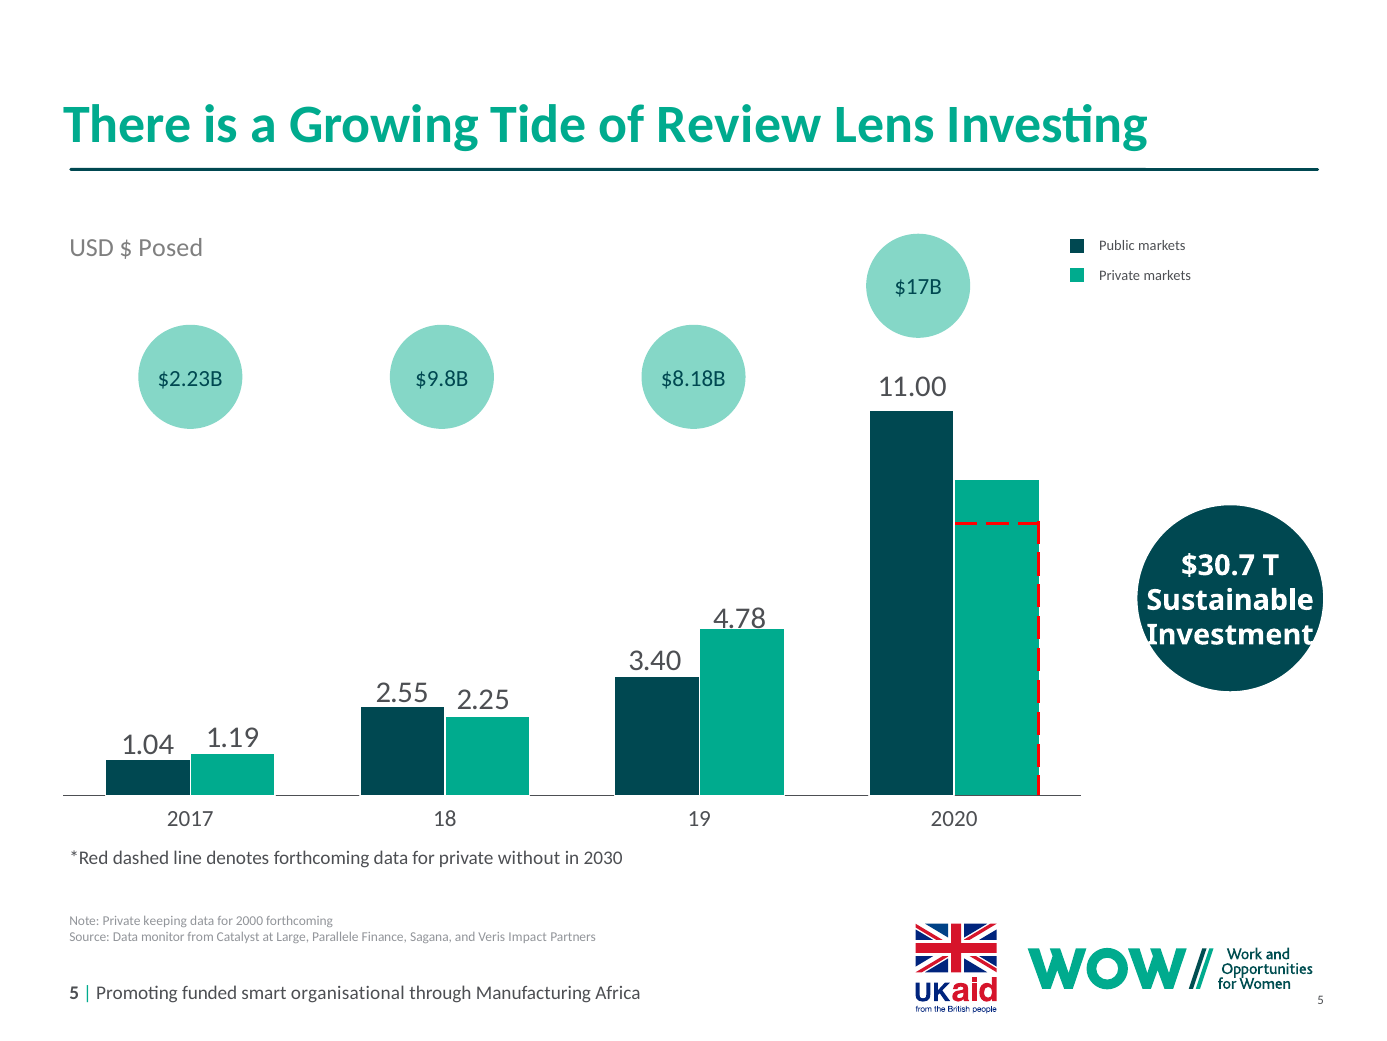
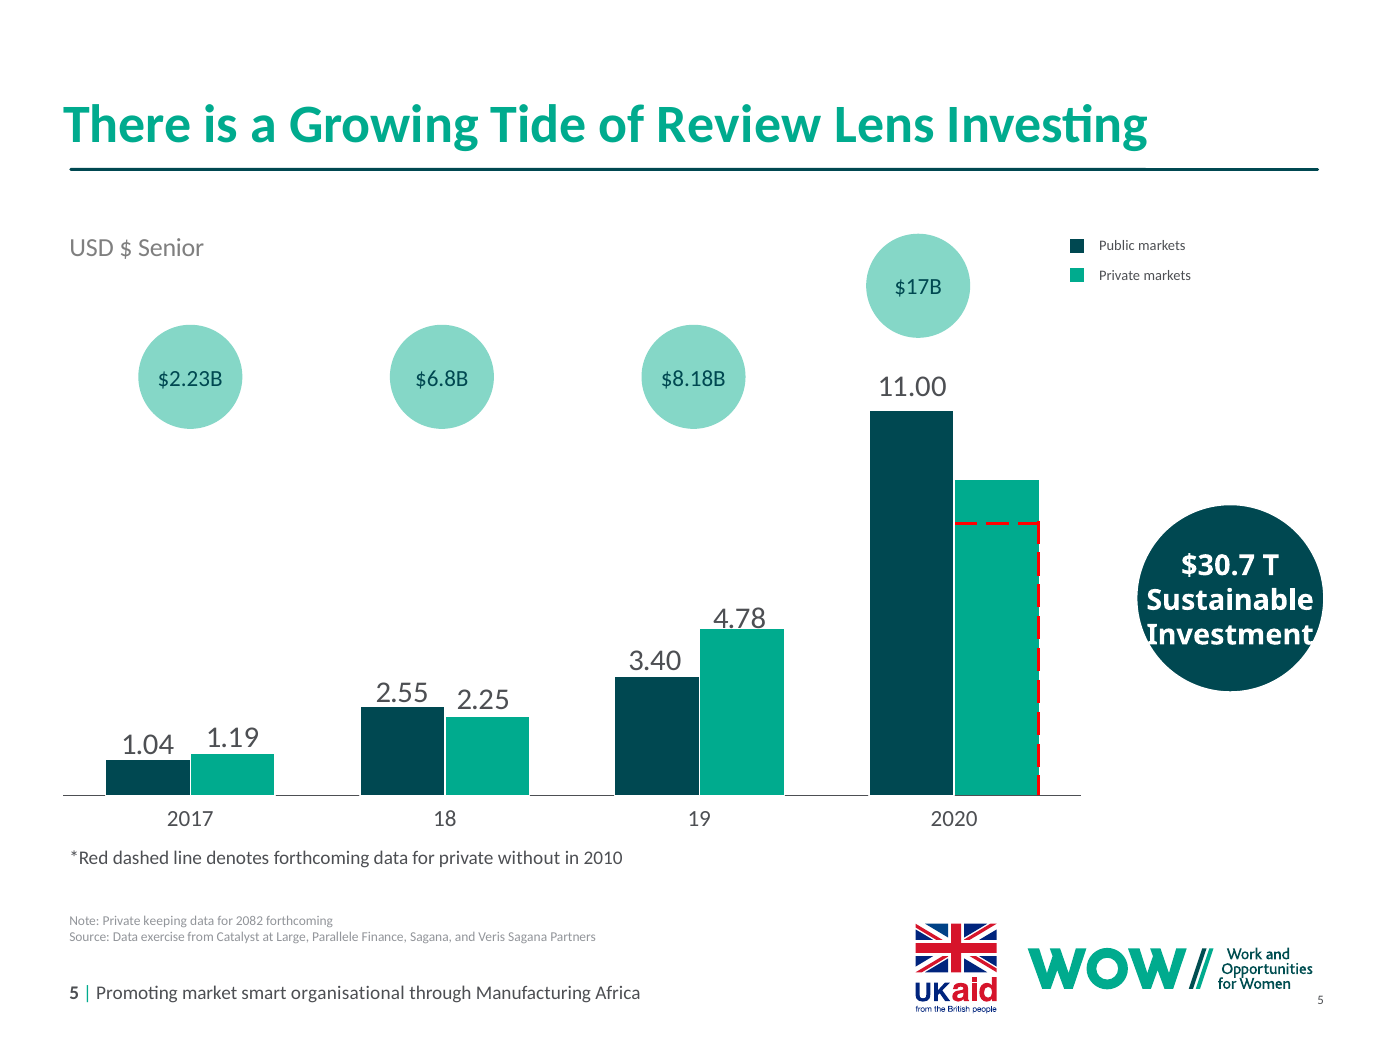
Posed: Posed -> Senior
$9.8B: $9.8B -> $6.8B
2030: 2030 -> 2010
2000: 2000 -> 2082
monitor: monitor -> exercise
Veris Impact: Impact -> Sagana
funded: funded -> market
